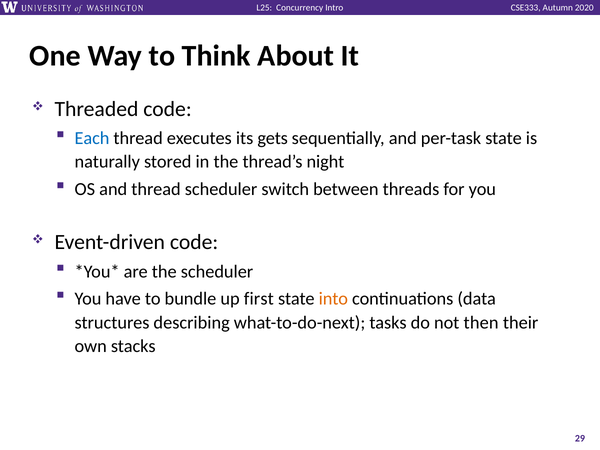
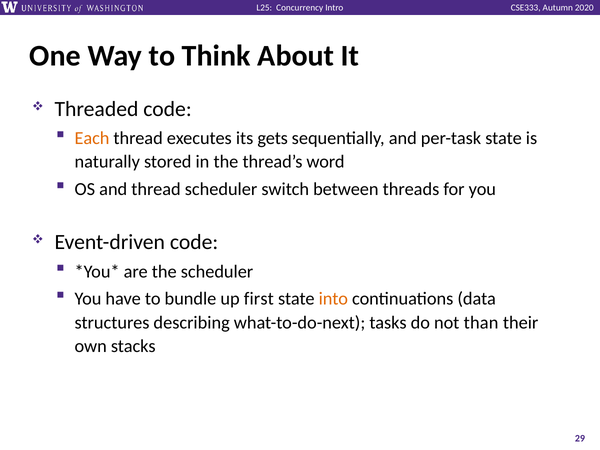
Each colour: blue -> orange
night: night -> word
then: then -> than
